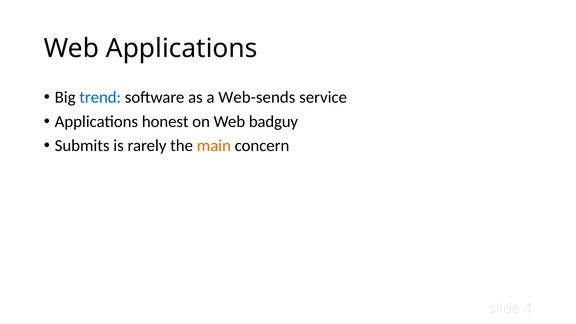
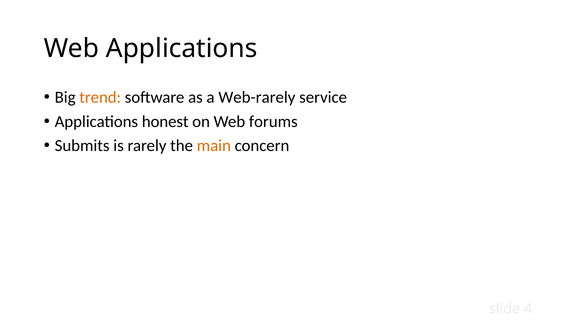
trend colour: blue -> orange
Web-sends: Web-sends -> Web-rarely
badguy: badguy -> forums
